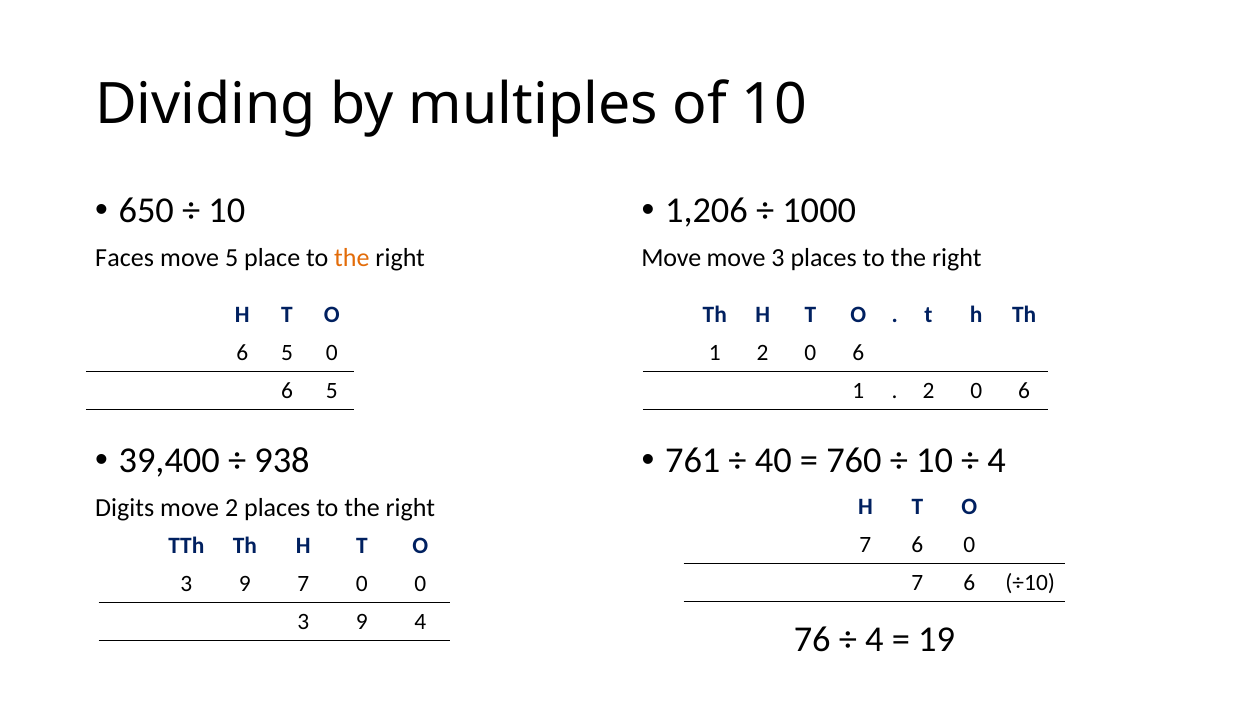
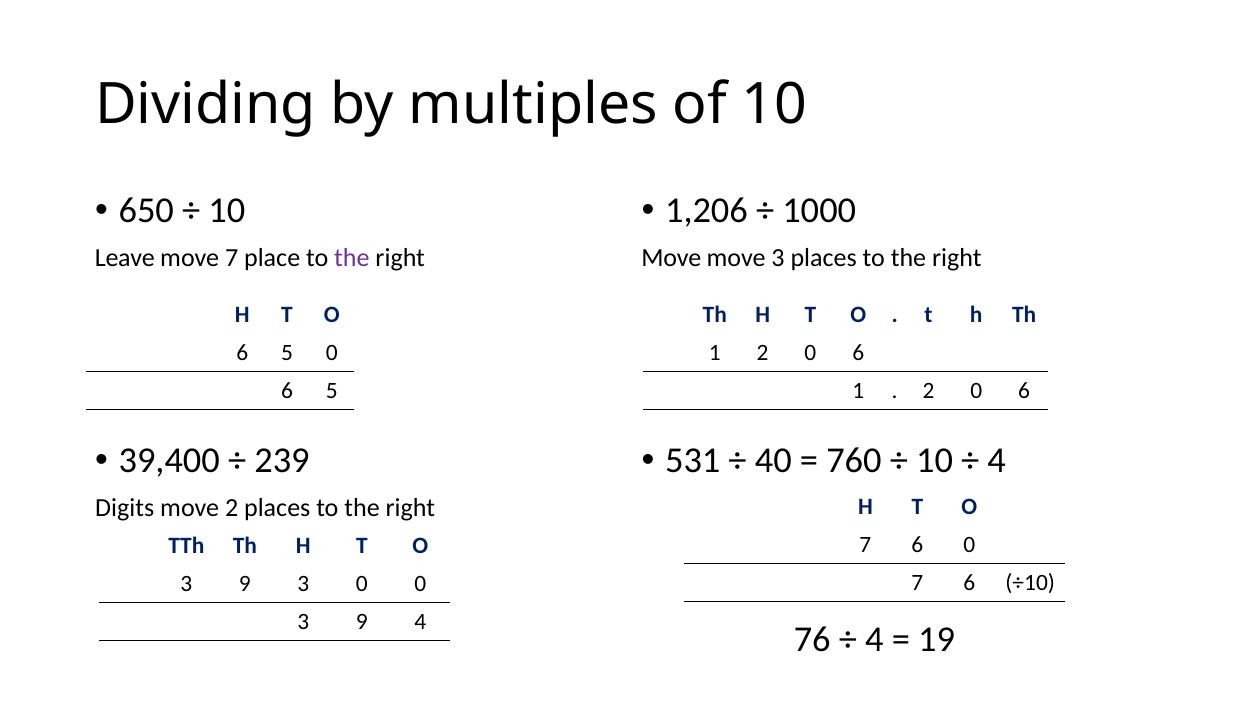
Faces: Faces -> Leave
move 5: 5 -> 7
the at (352, 258) colour: orange -> purple
938: 938 -> 239
761: 761 -> 531
9 7: 7 -> 3
